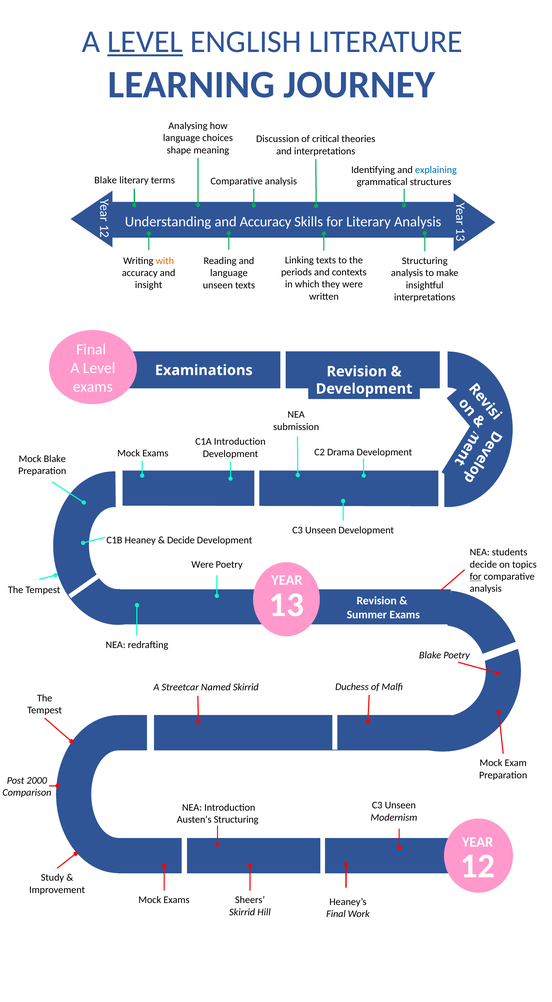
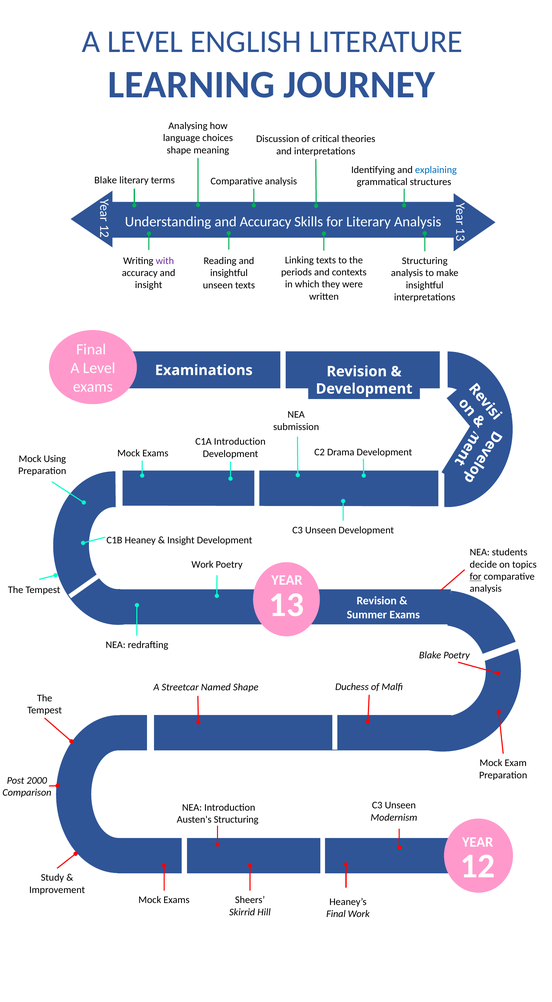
LEVEL at (145, 42) underline: present -> none
with colour: orange -> purple
language at (229, 273): language -> insightful
Mock Blake: Blake -> Using
Decide at (181, 540): Decide -> Insight
Were at (203, 564): Were -> Work
Named Skirrid: Skirrid -> Shape
